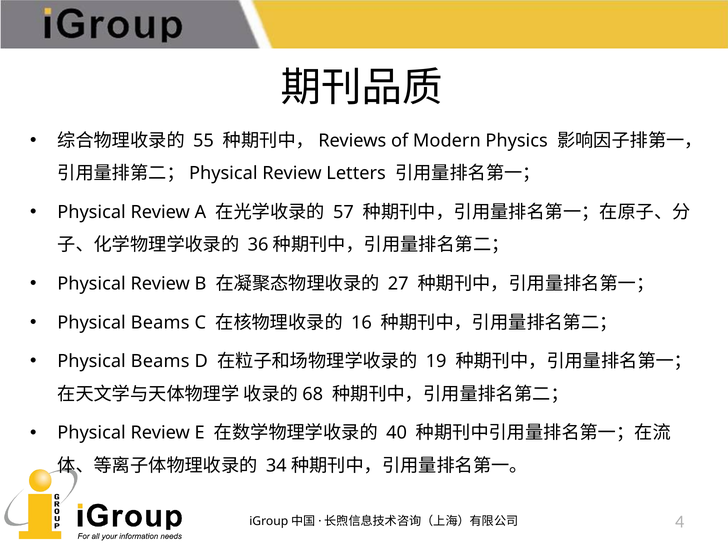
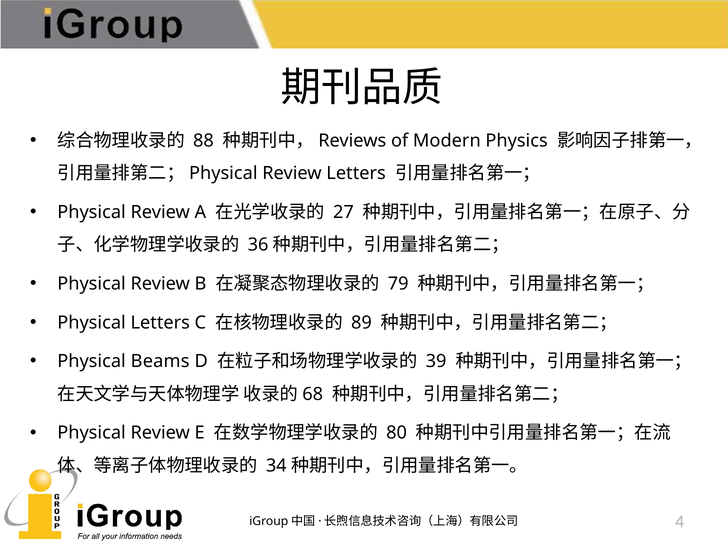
55: 55 -> 88
57: 57 -> 27
27: 27 -> 79
Beams at (160, 323): Beams -> Letters
16: 16 -> 89
19: 19 -> 39
40: 40 -> 80
